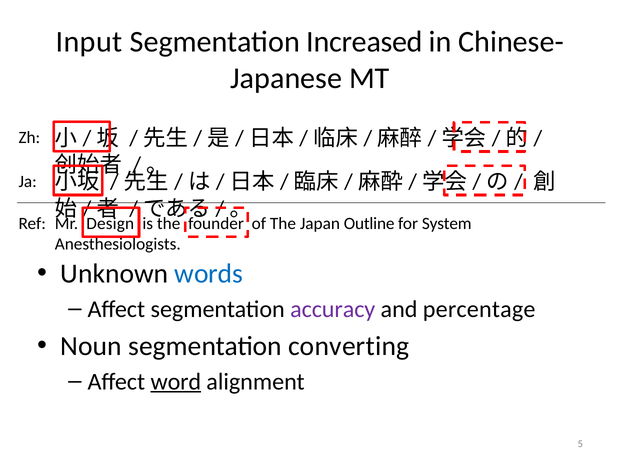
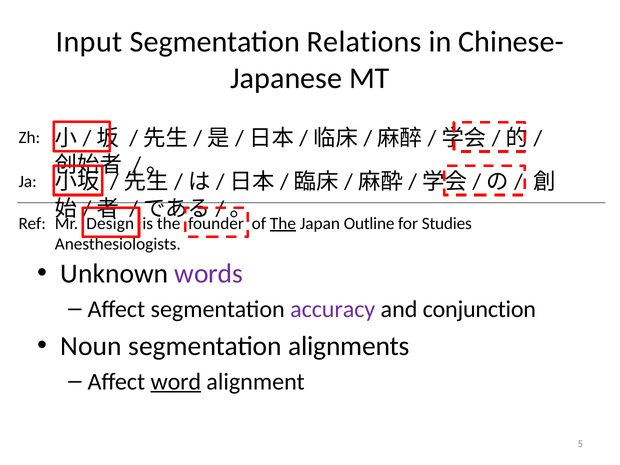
Increased: Increased -> Relations
The at (283, 223) underline: none -> present
System: System -> Studies
words colour: blue -> purple
percentage: percentage -> conjunction
converting: converting -> alignments
